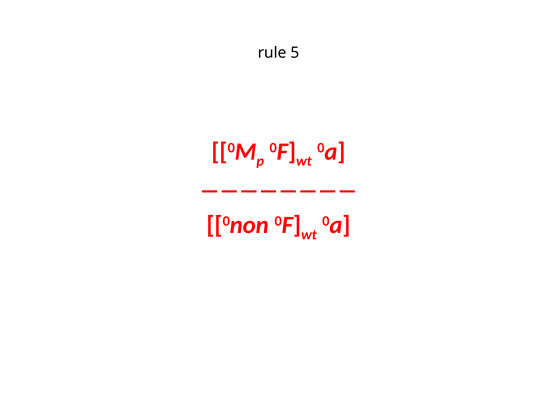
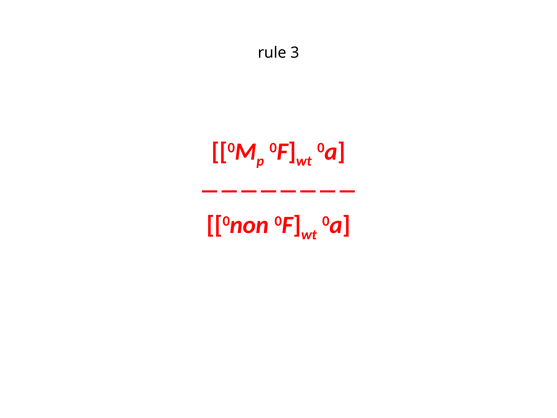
5: 5 -> 3
